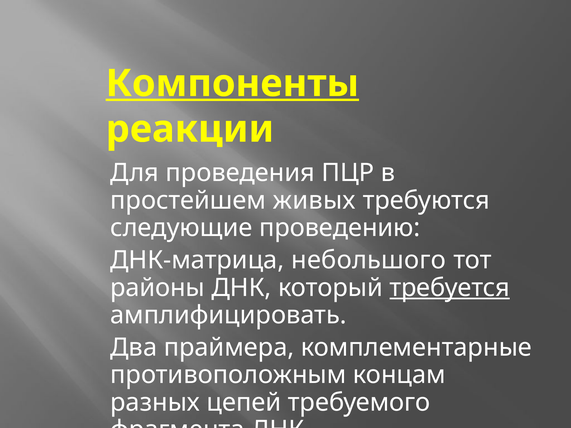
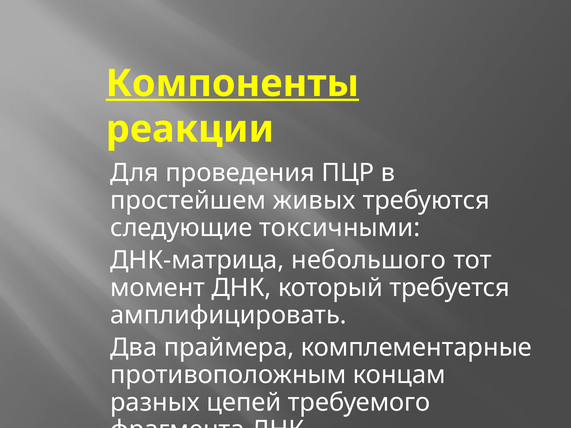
проведению: проведению -> токсичными
районы: районы -> момент
требуется underline: present -> none
